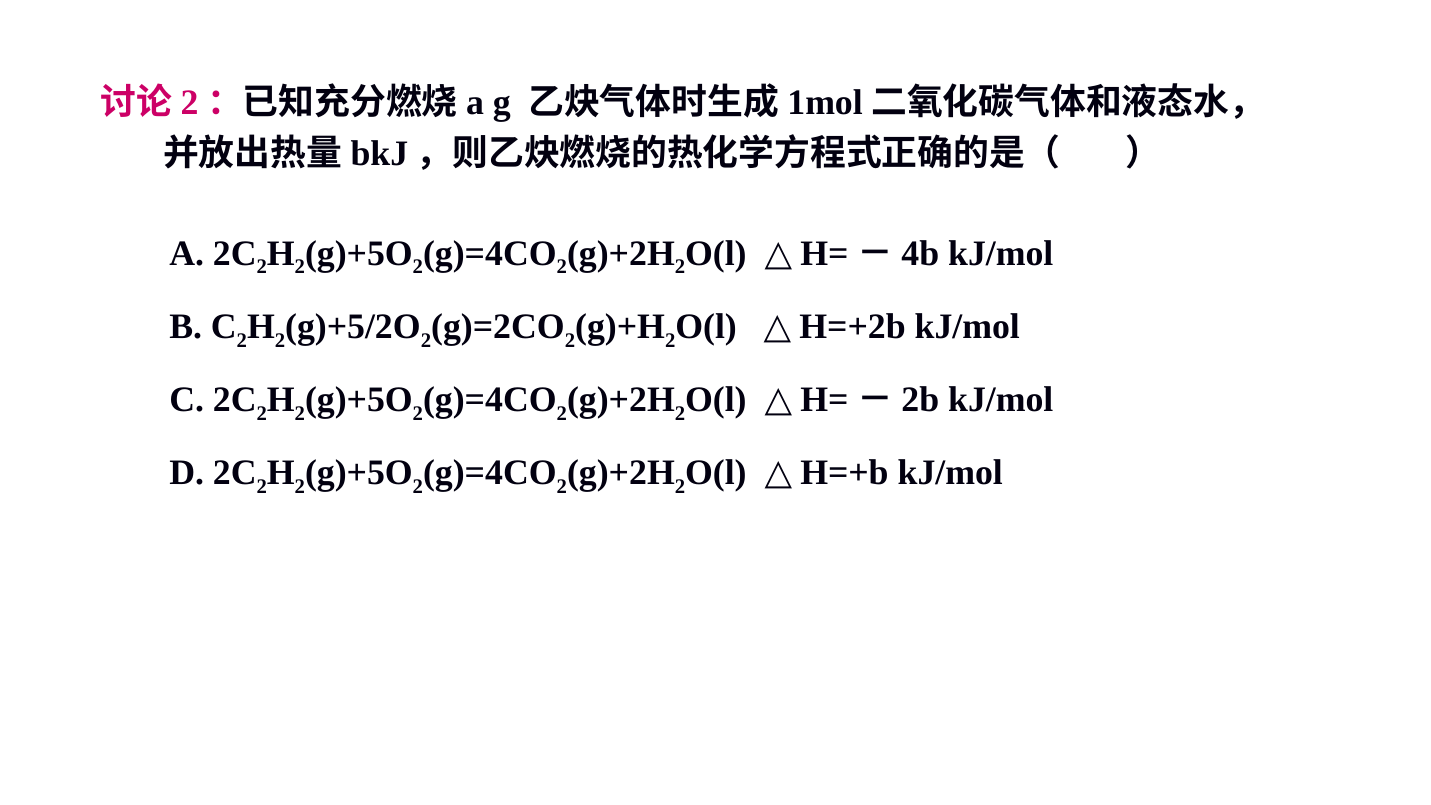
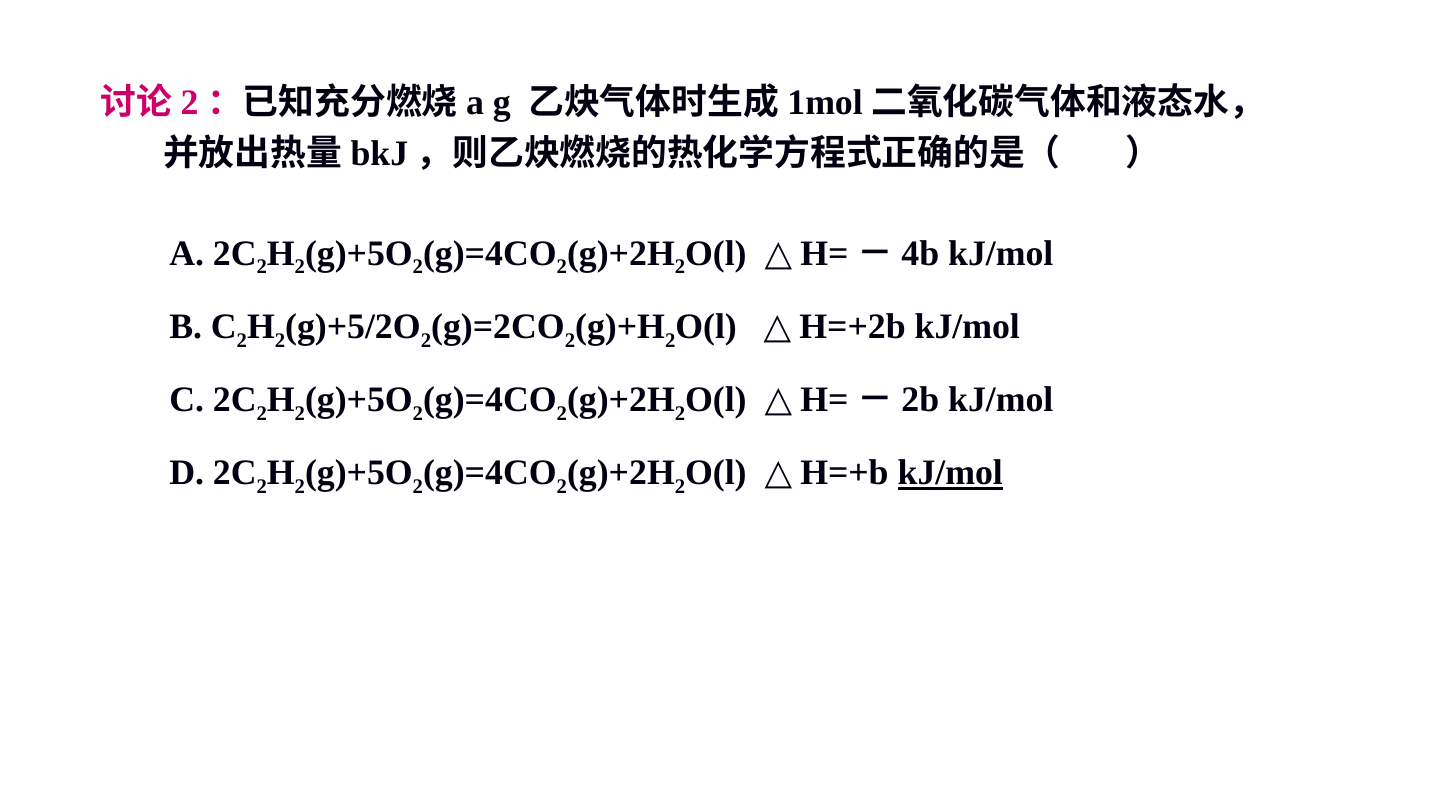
kJ/mol at (950, 473) underline: none -> present
